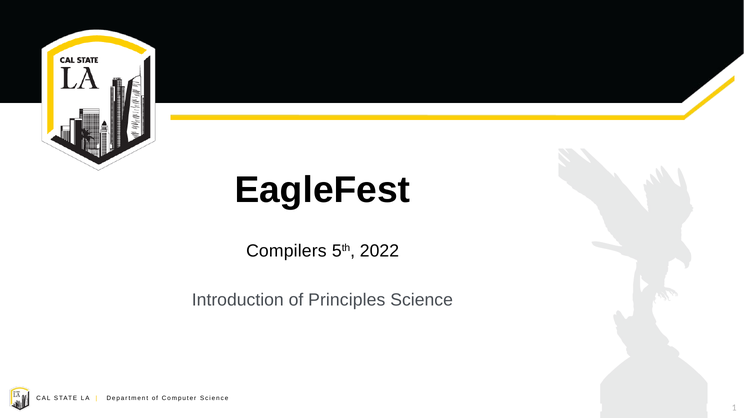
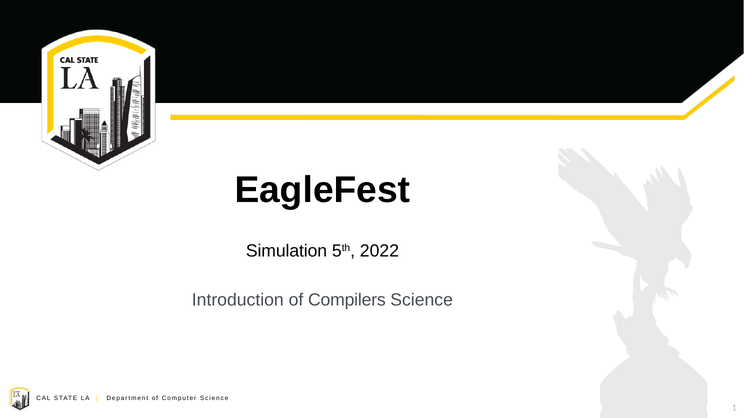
Compilers: Compilers -> Simulation
Principles: Principles -> Compilers
